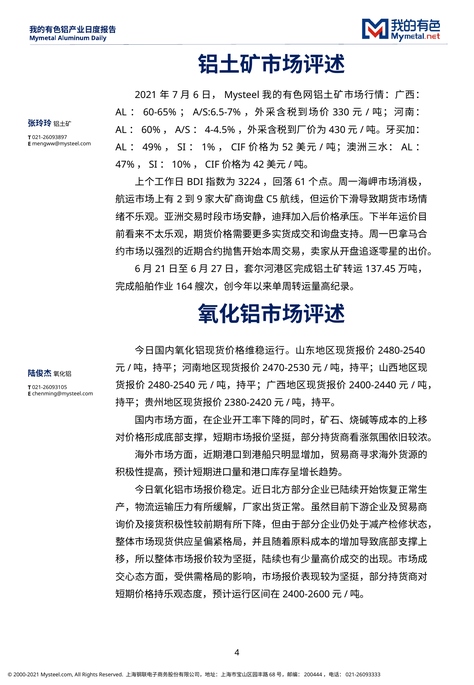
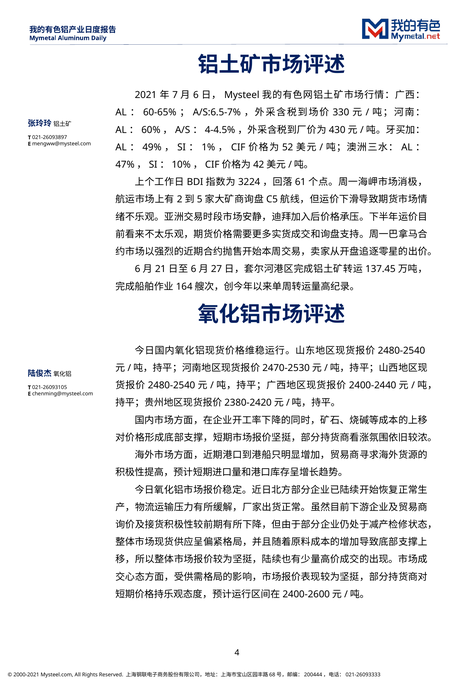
9: 9 -> 5
